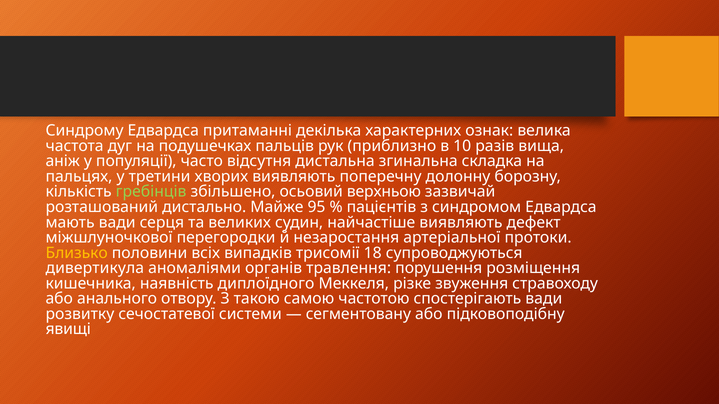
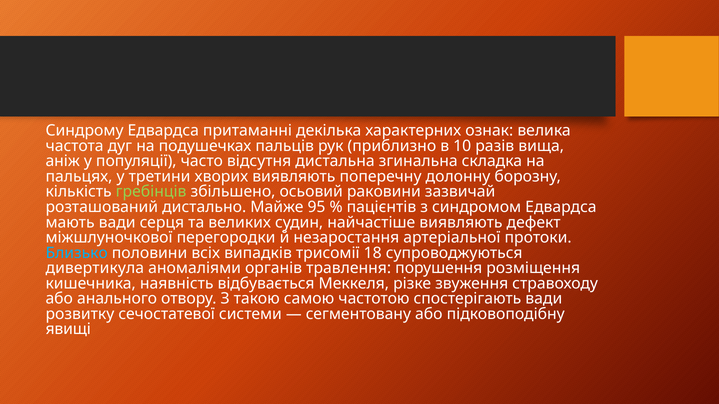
верхньою: верхньою -> раковини
Близько colour: yellow -> light blue
диплоїдного: диплоїдного -> відбувається
